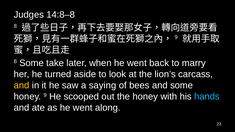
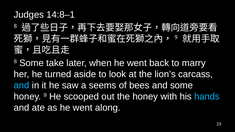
14:8–8: 14:8–8 -> 14:8–1
and at (22, 86) colour: yellow -> light blue
saying: saying -> seems
